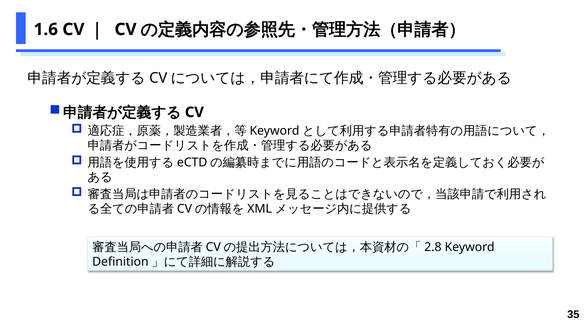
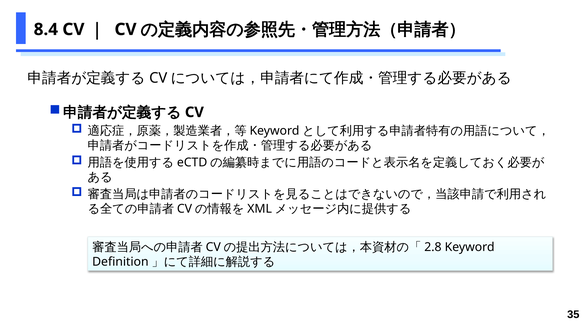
1.6: 1.6 -> 8.4
